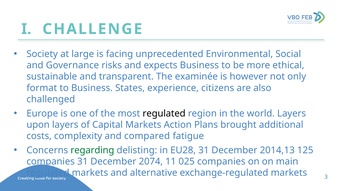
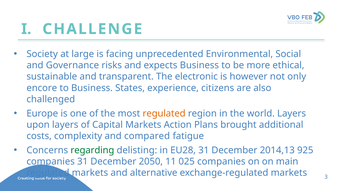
The examinée: examinée -> electronic
format at (42, 88): format -> encore
regulated at (164, 113) colour: black -> orange
125: 125 -> 925
2074: 2074 -> 2050
